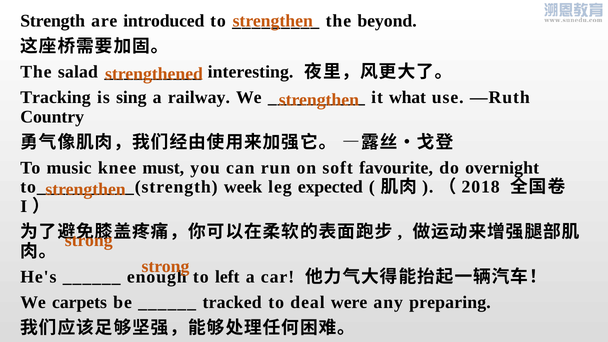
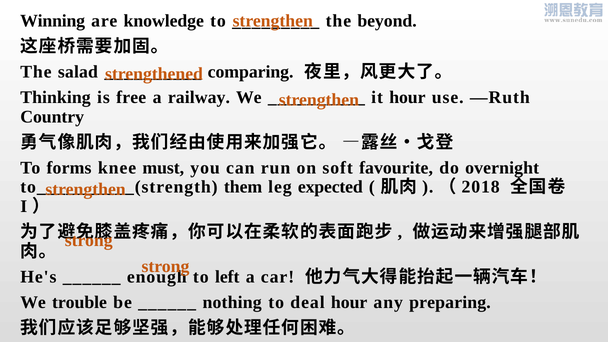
Strength: Strength -> Winning
introduced: introduced -> knowledge
interesting: interesting -> comparing
Tracking: Tracking -> Thinking
sing: sing -> free
it what: what -> hour
music: music -> forms
week: week -> them
carpets: carpets -> trouble
tracked: tracked -> nothing
deal were: were -> hour
